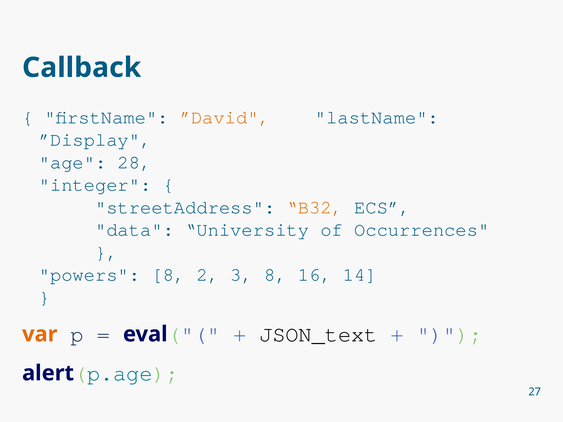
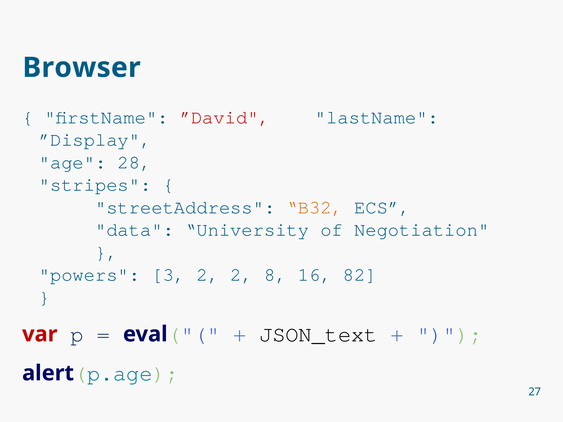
Callback: Callback -> Browser
”David colour: orange -> red
integer: integer -> stripes
Occurrences: Occurrences -> Negotiation
powers 8: 8 -> 3
2 3: 3 -> 2
14: 14 -> 82
var colour: orange -> red
